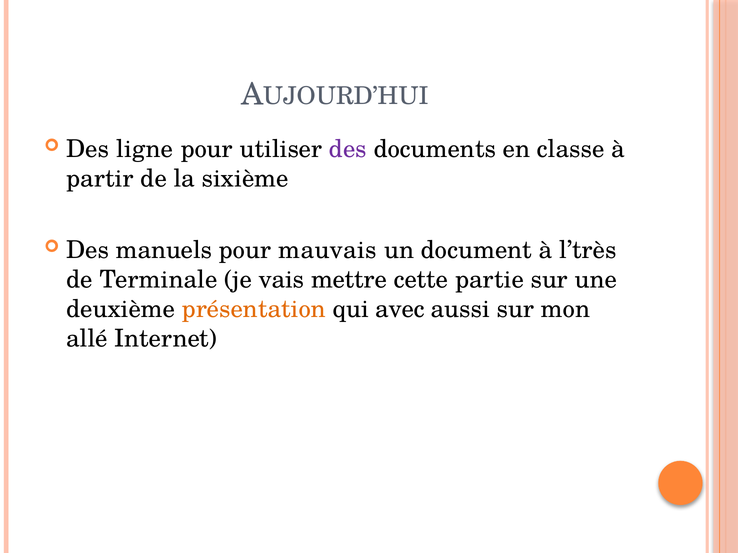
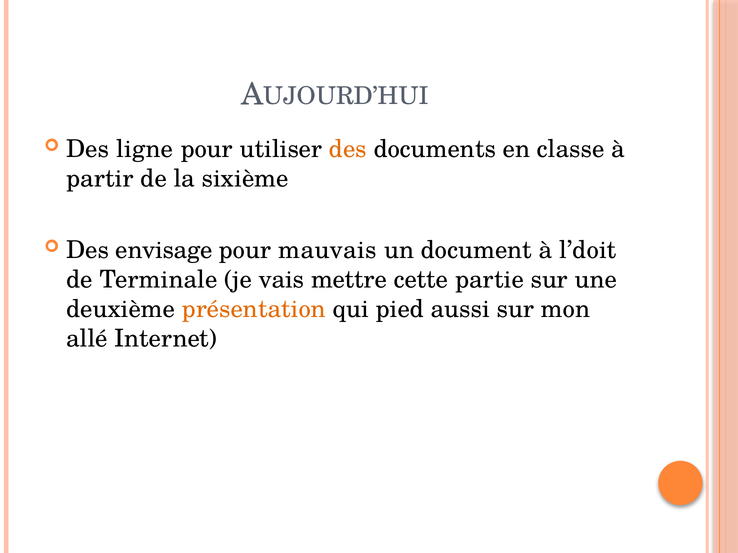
des at (348, 149) colour: purple -> orange
manuels: manuels -> envisage
l’très: l’très -> l’doit
avec: avec -> pied
